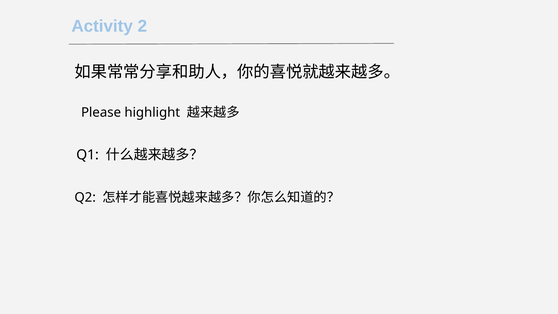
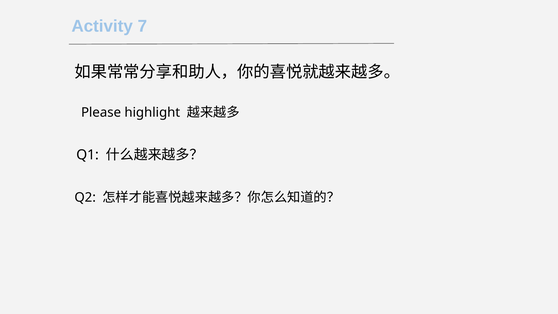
2: 2 -> 7
